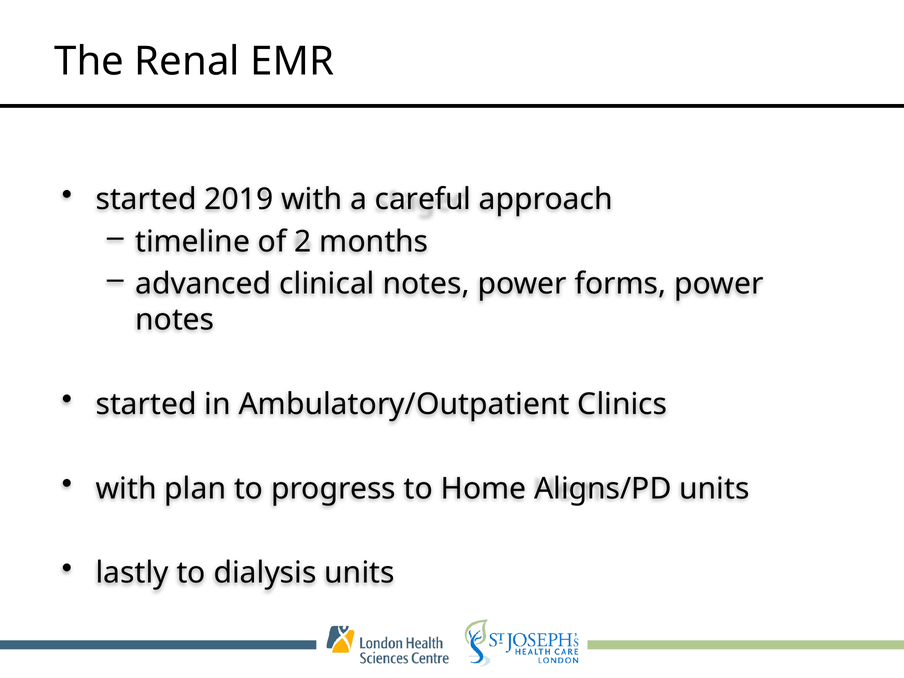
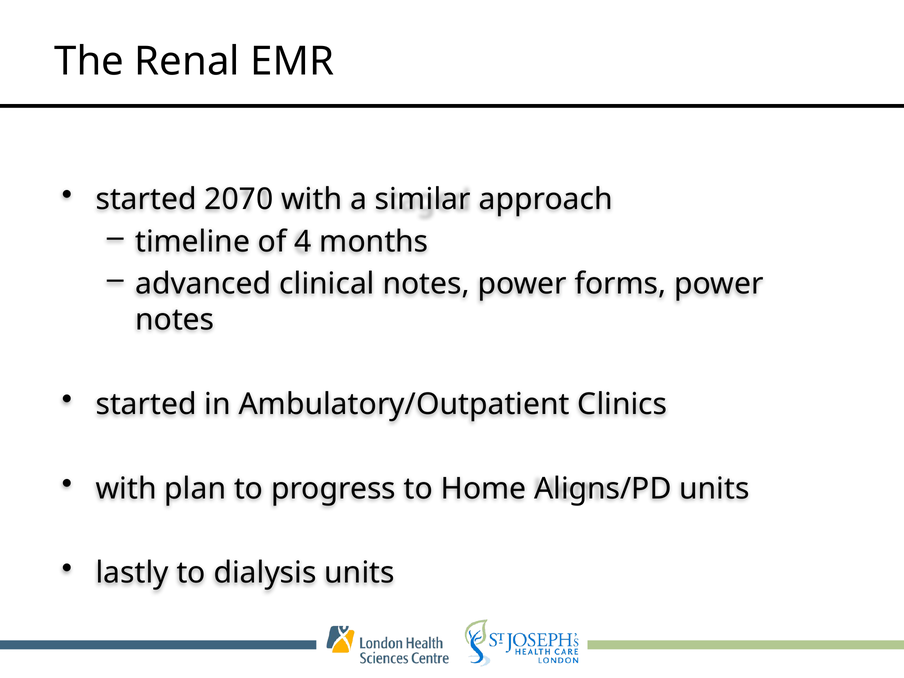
2019: 2019 -> 2070
careful: careful -> similar
2: 2 -> 4
